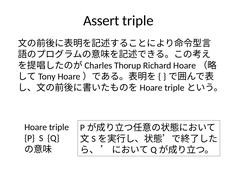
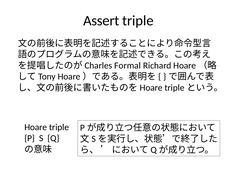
Thorup: Thorup -> Formal
